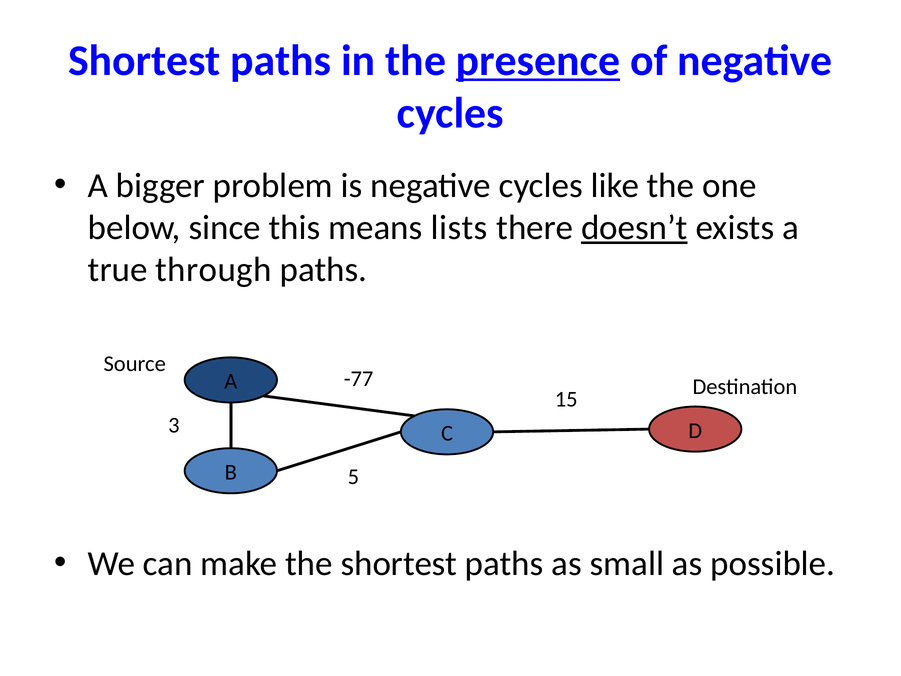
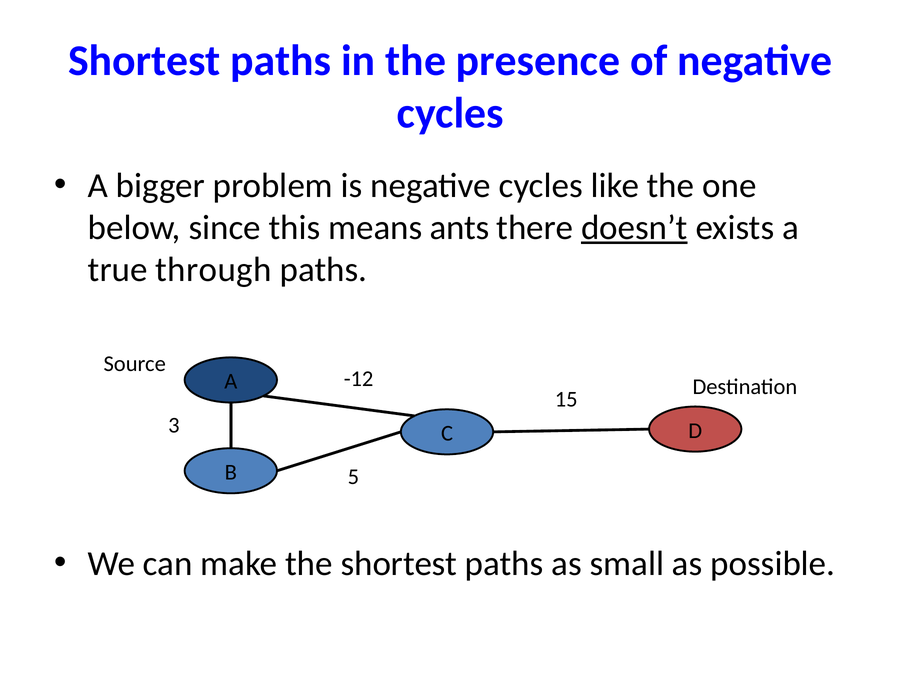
presence underline: present -> none
lists: lists -> ants
-77: -77 -> -12
